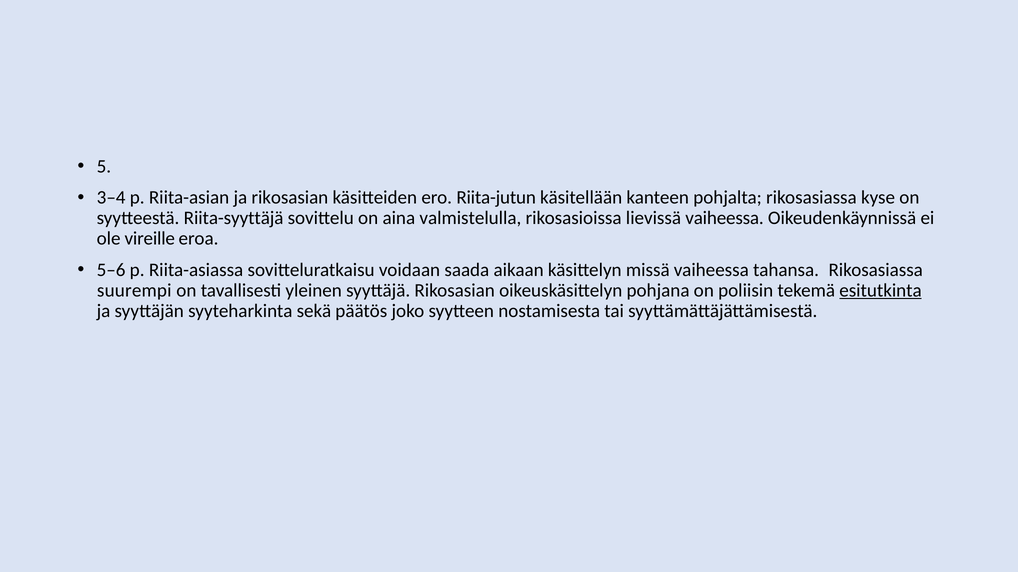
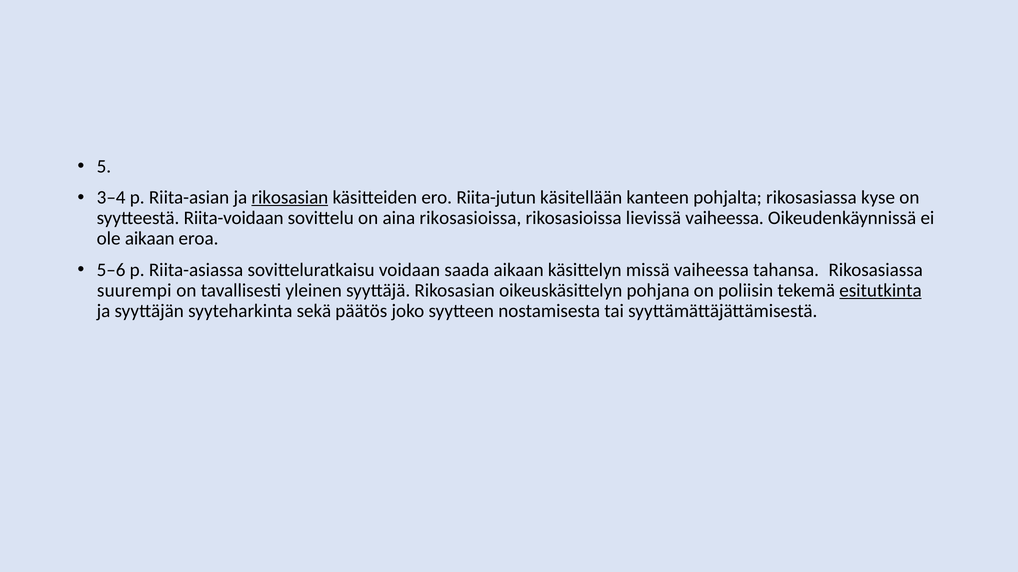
rikosasian at (290, 198) underline: none -> present
Riita-syyttäjä: Riita-syyttäjä -> Riita-voidaan
aina valmistelulla: valmistelulla -> rikosasioissa
ole vireille: vireille -> aikaan
